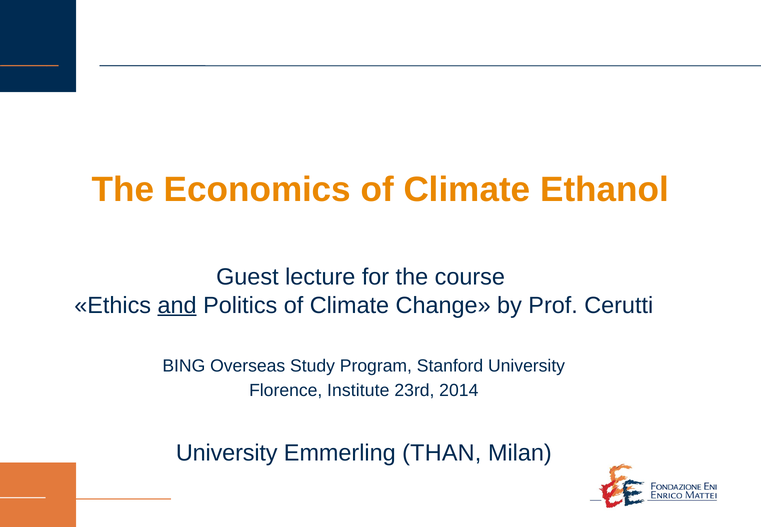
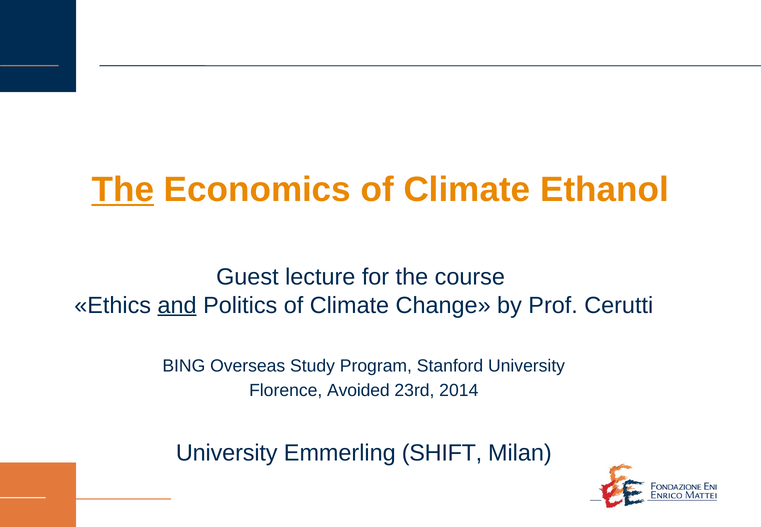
The at (123, 190) underline: none -> present
Institute: Institute -> Avoided
THAN: THAN -> SHIFT
